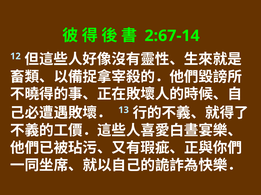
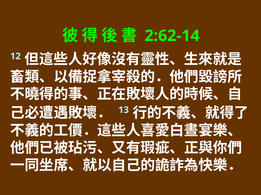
2:67-14: 2:67-14 -> 2:62-14
